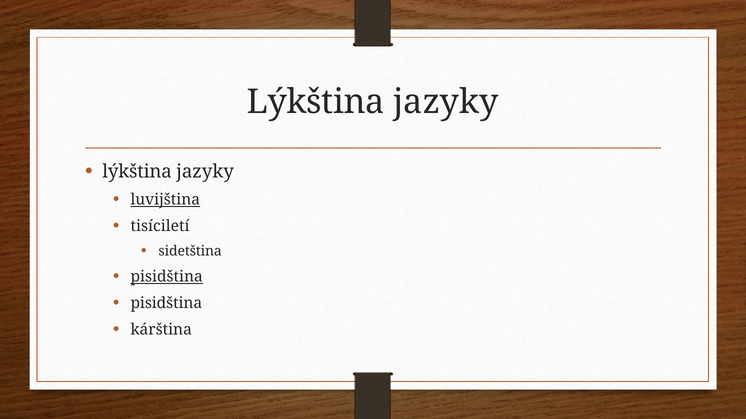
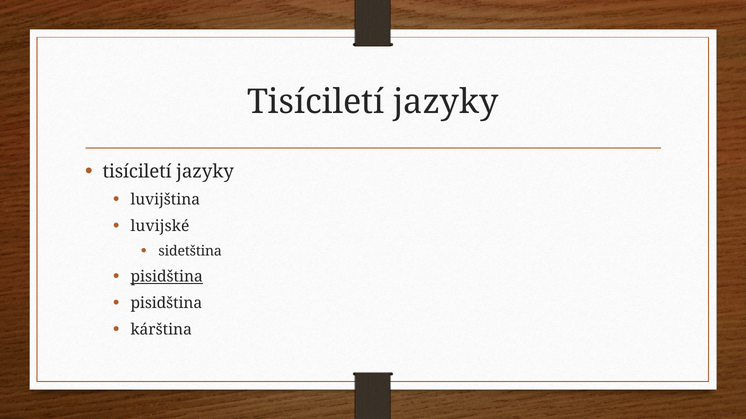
Lýkština at (316, 102): Lýkština -> Tisíciletí
lýkština at (137, 172): lýkština -> tisíciletí
luvijština underline: present -> none
tisíciletí: tisíciletí -> luvijské
